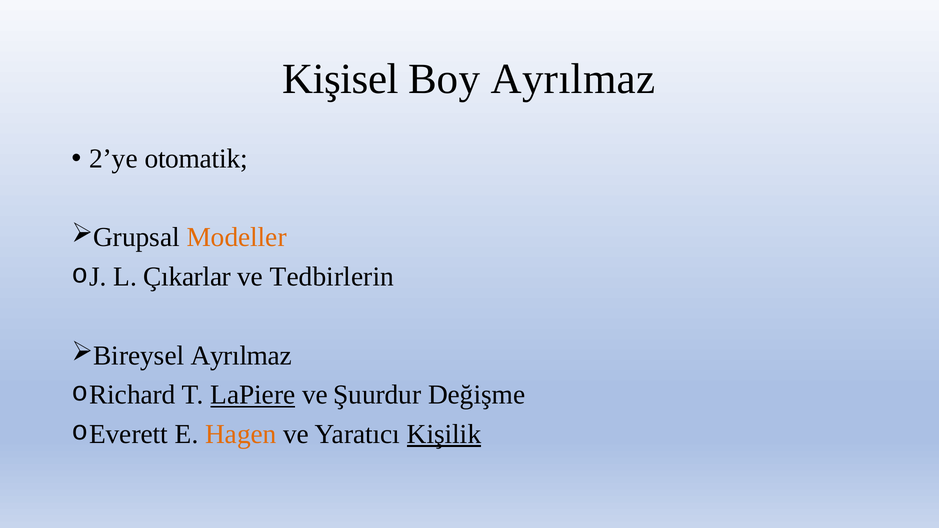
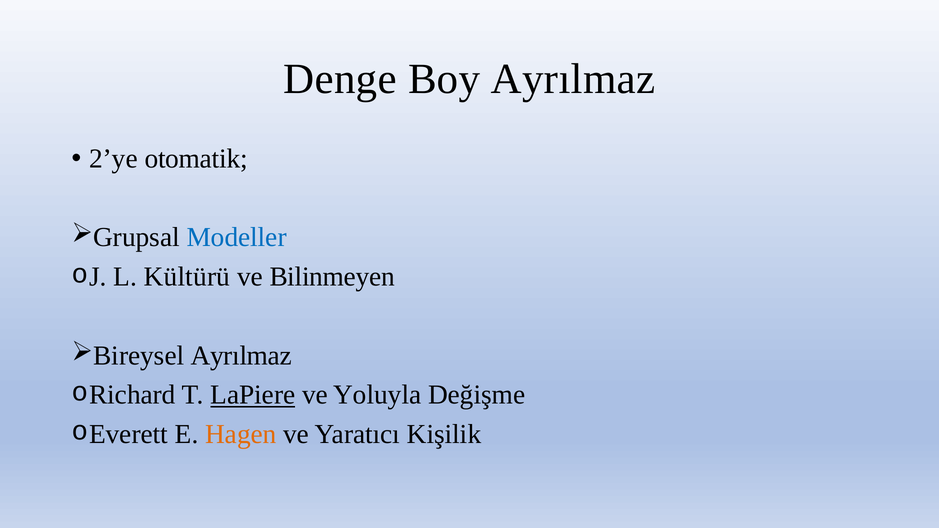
Kişisel: Kişisel -> Denge
Modeller colour: orange -> blue
Çıkarlar: Çıkarlar -> Kültürü
Tedbirlerin: Tedbirlerin -> Bilinmeyen
Şuurdur: Şuurdur -> Yoluyla
Kişilik underline: present -> none
